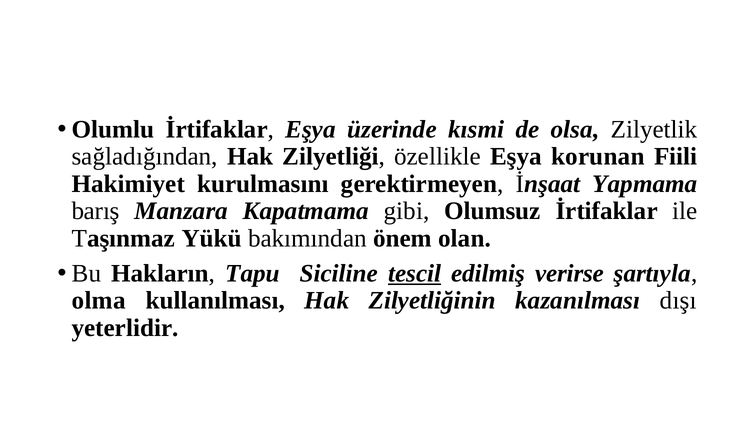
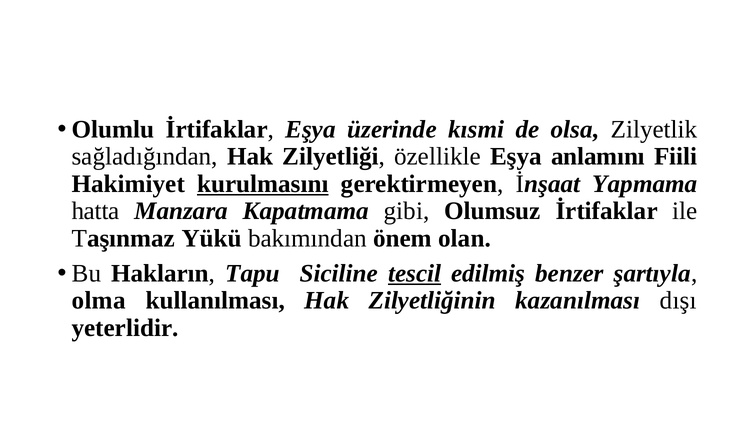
korunan: korunan -> anlamını
kurulmasını underline: none -> present
barış: barış -> hatta
verirse: verirse -> benzer
